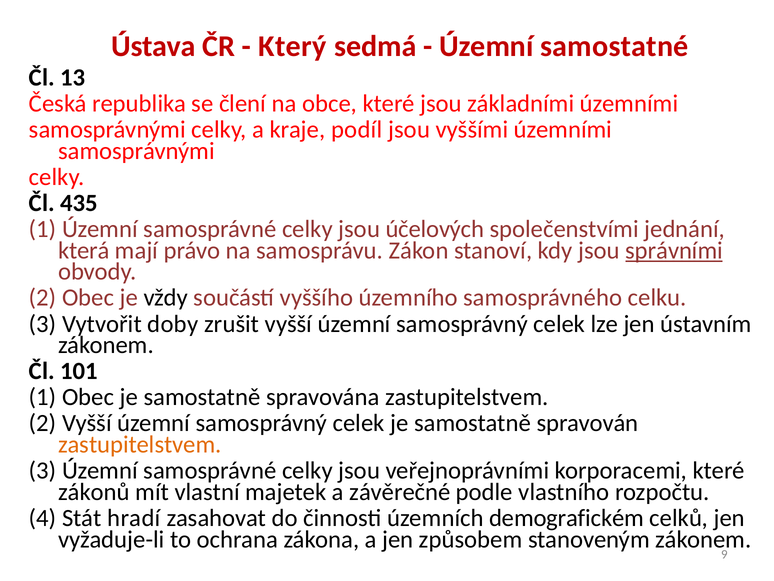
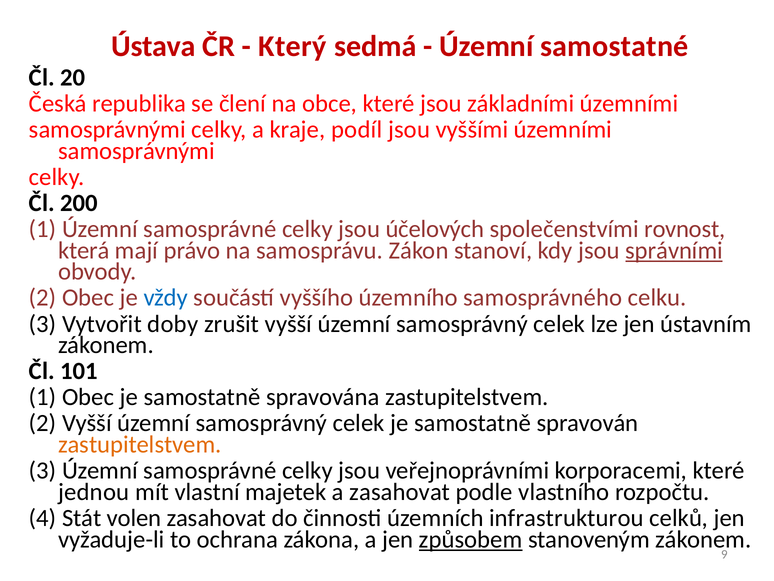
13: 13 -> 20
435: 435 -> 200
jednání: jednání -> rovnost
vždy colour: black -> blue
zákonů: zákonů -> jednou
a závěrečné: závěrečné -> zasahovat
hradí: hradí -> volen
demografickém: demografickém -> infrastrukturou
způsobem underline: none -> present
